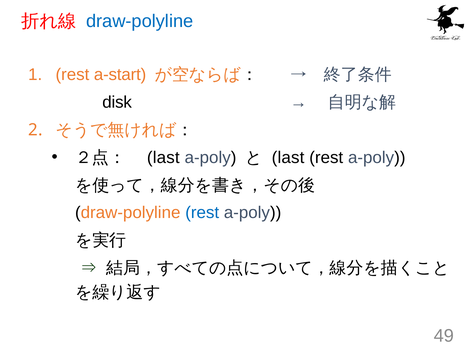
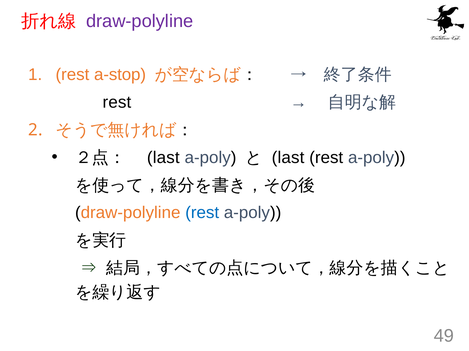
draw-polyline at (140, 21) colour: blue -> purple
a-start: a-start -> a-stop
disk at (117, 102): disk -> rest
